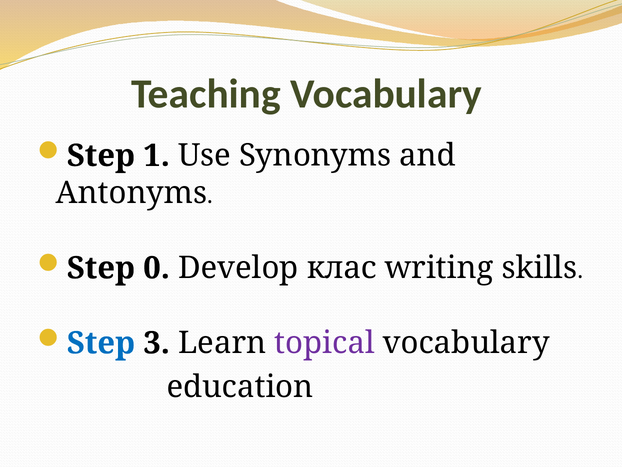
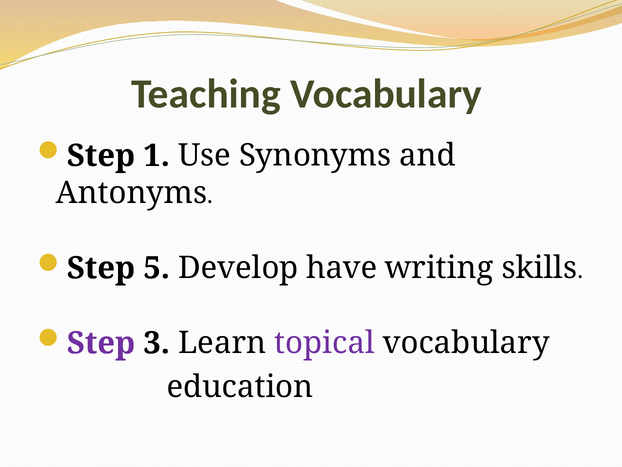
0: 0 -> 5
клас: клас -> have
Step at (101, 343) colour: blue -> purple
